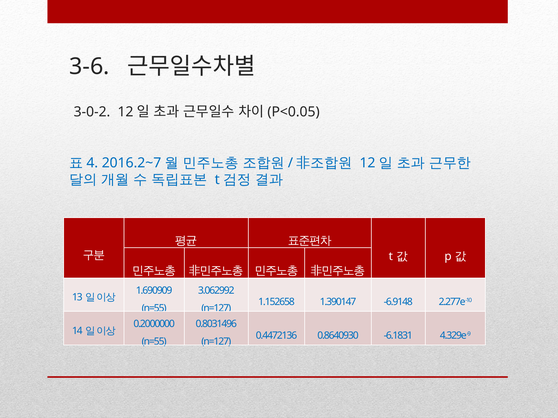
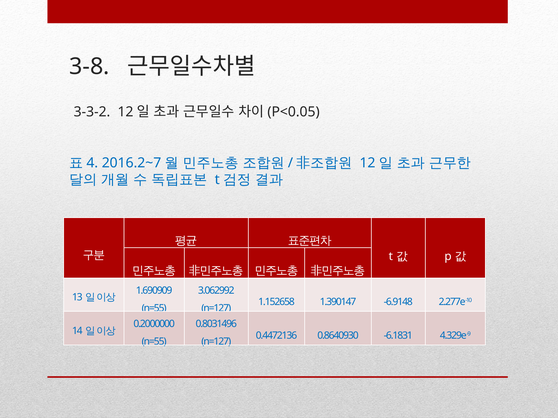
3-6: 3-6 -> 3-8
3-0-2: 3-0-2 -> 3-3-2
